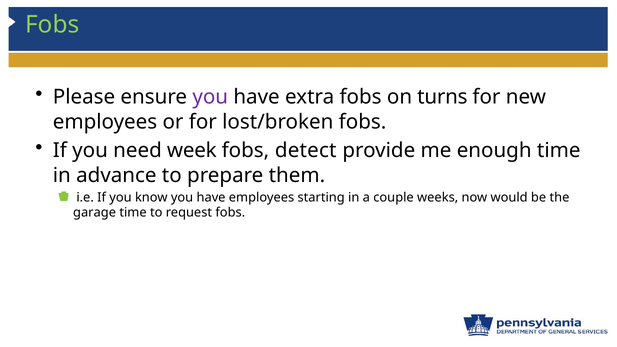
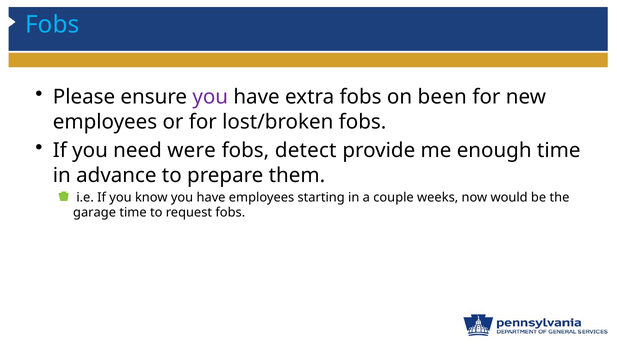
Fobs at (52, 25) colour: light green -> light blue
turns: turns -> been
week: week -> were
